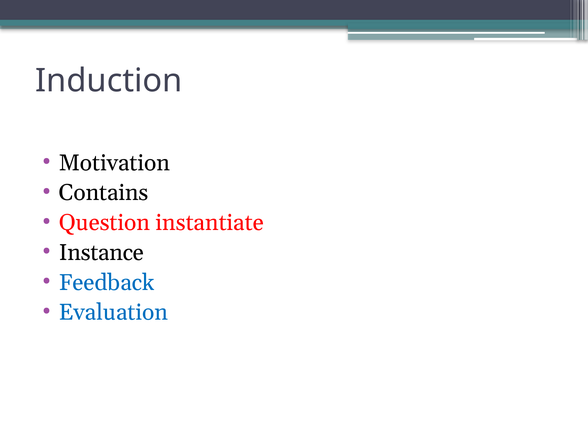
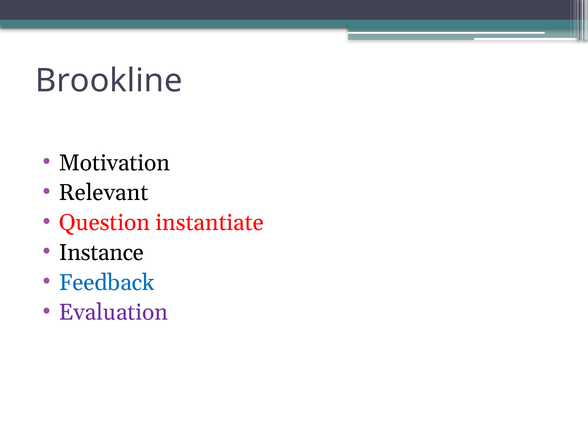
Induction: Induction -> Brookline
Contains: Contains -> Relevant
Evaluation colour: blue -> purple
